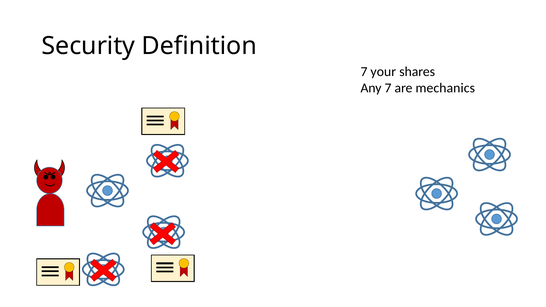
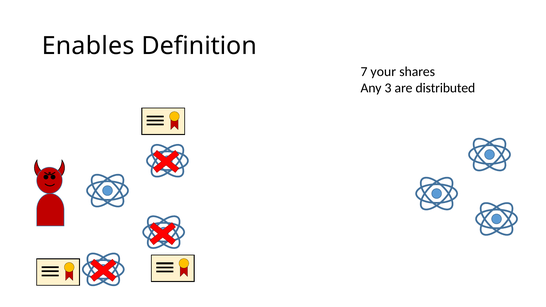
Security: Security -> Enables
Any 7: 7 -> 3
mechanics: mechanics -> distributed
